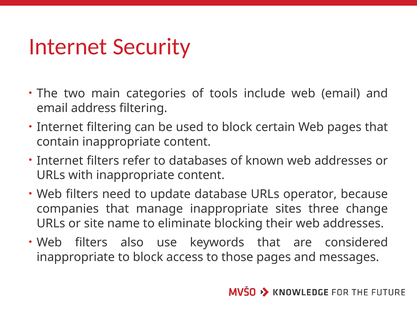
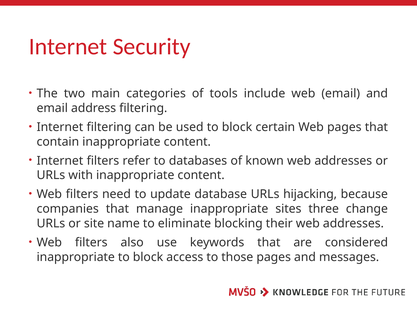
operator: operator -> hijacking
